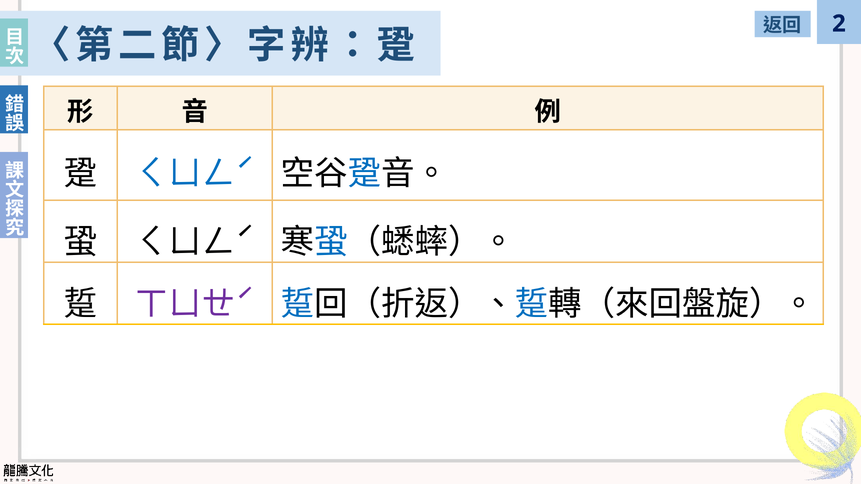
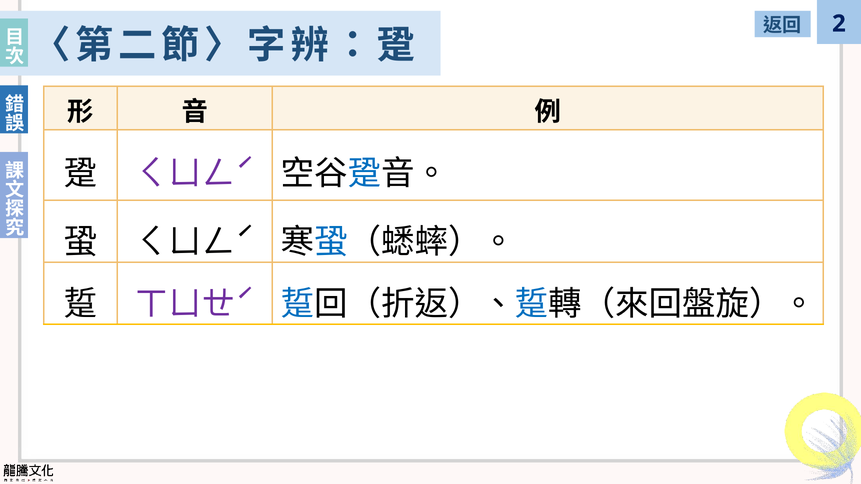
ㄑㄩㄥˊ at (195, 174) colour: blue -> purple
